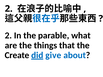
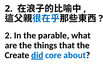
give: give -> core
